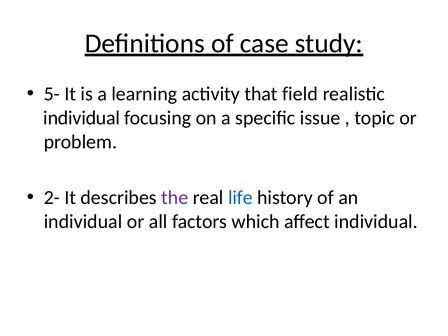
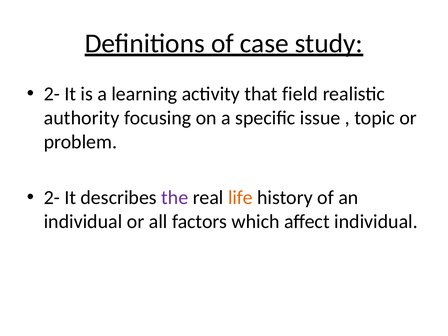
5- at (52, 94): 5- -> 2-
individual at (82, 118): individual -> authority
life colour: blue -> orange
